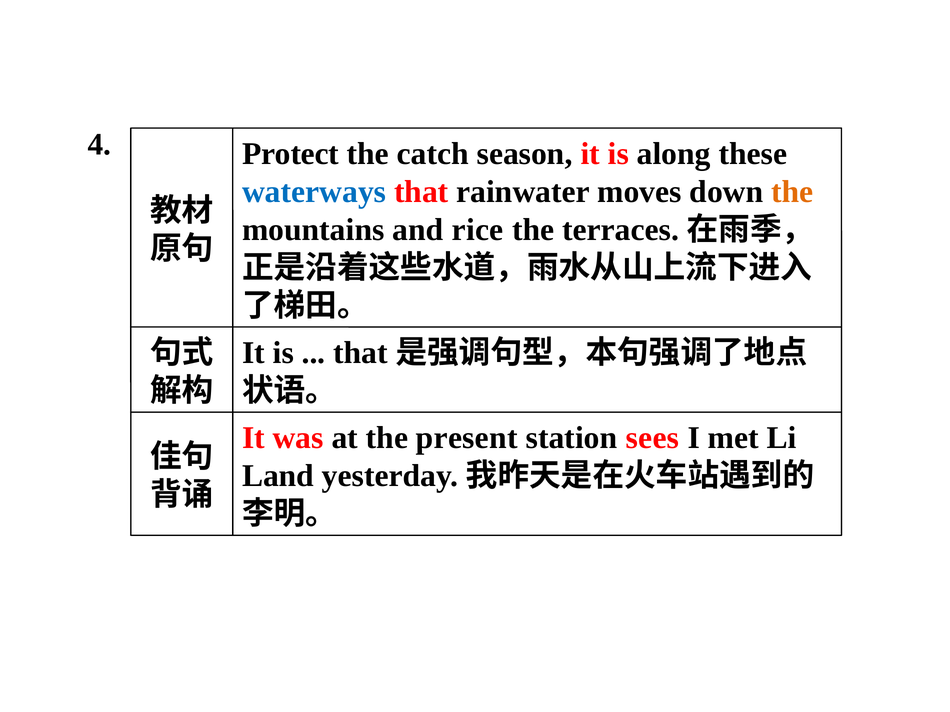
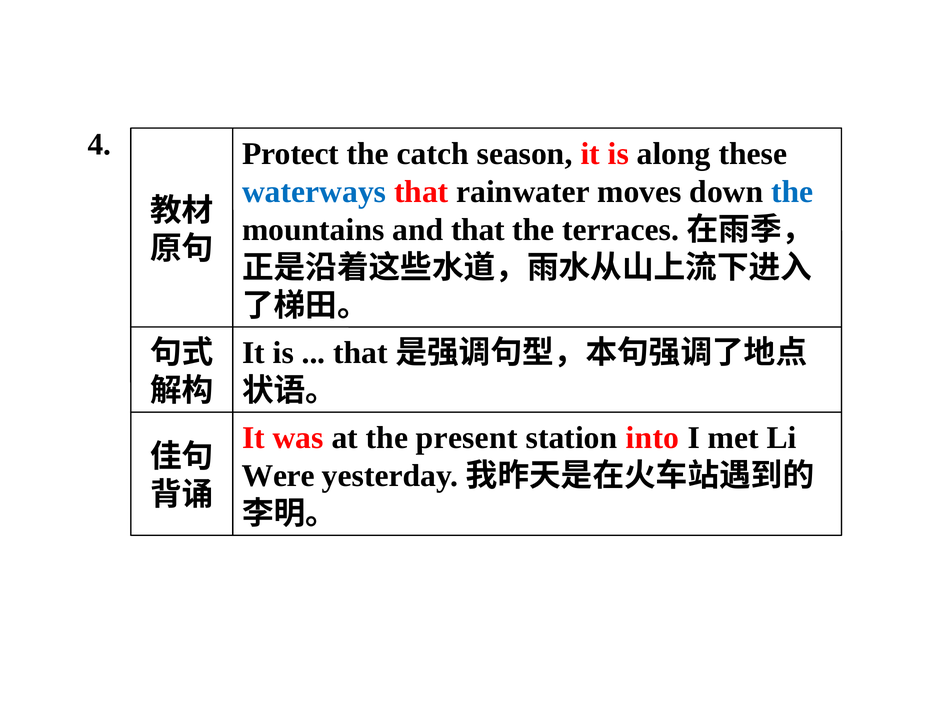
the at (792, 192) colour: orange -> blue
and rice: rice -> that
sees: sees -> into
Land: Land -> Were
